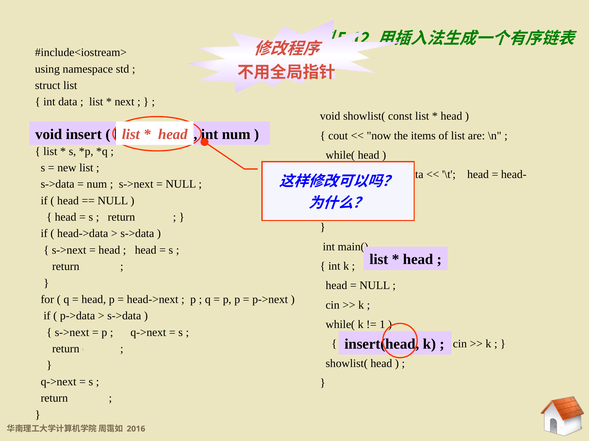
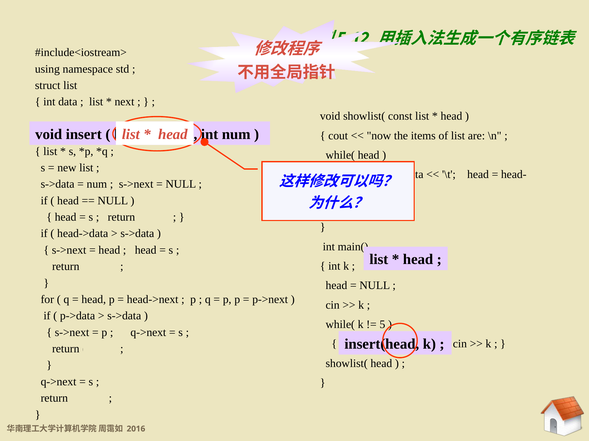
1: 1 -> 5
